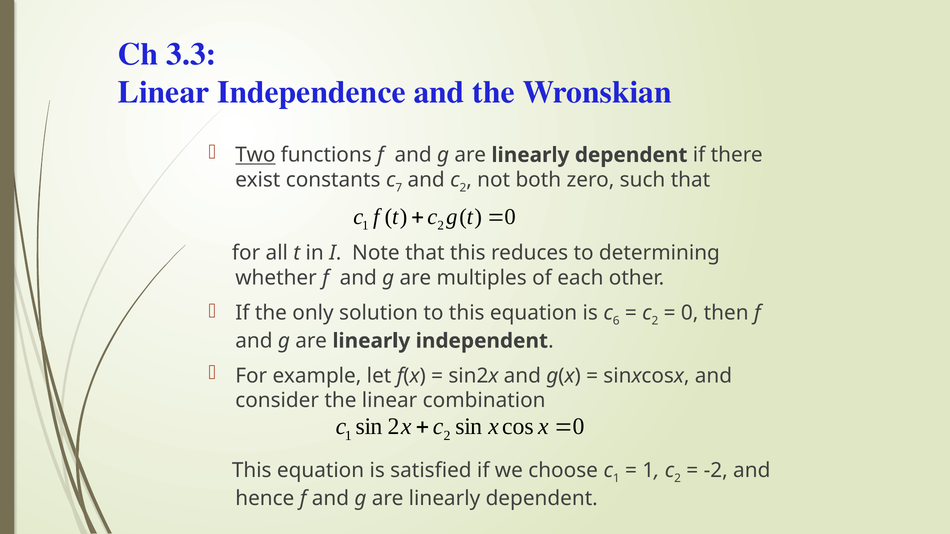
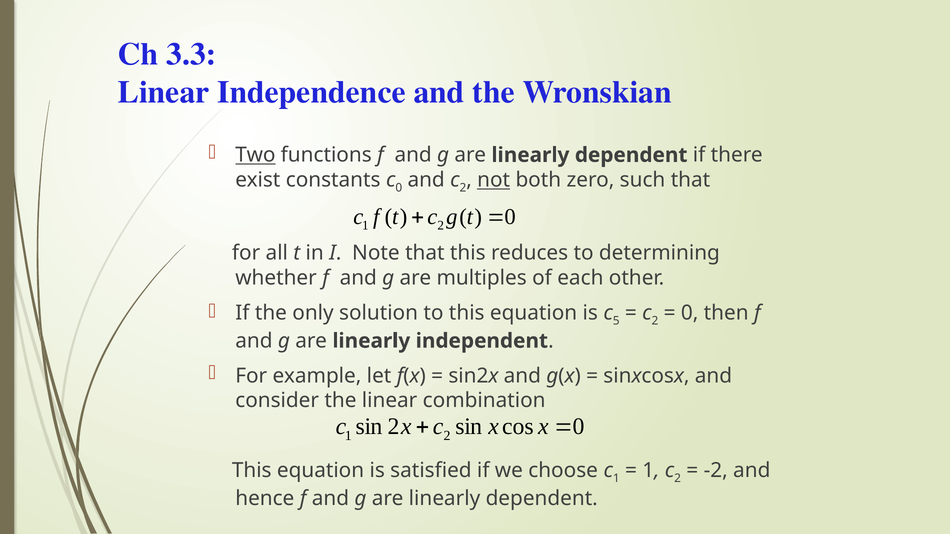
7 at (399, 188): 7 -> 0
not underline: none -> present
6: 6 -> 5
